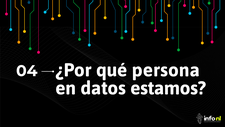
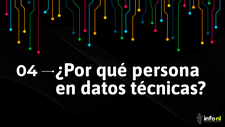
estamos: estamos -> técnicas
